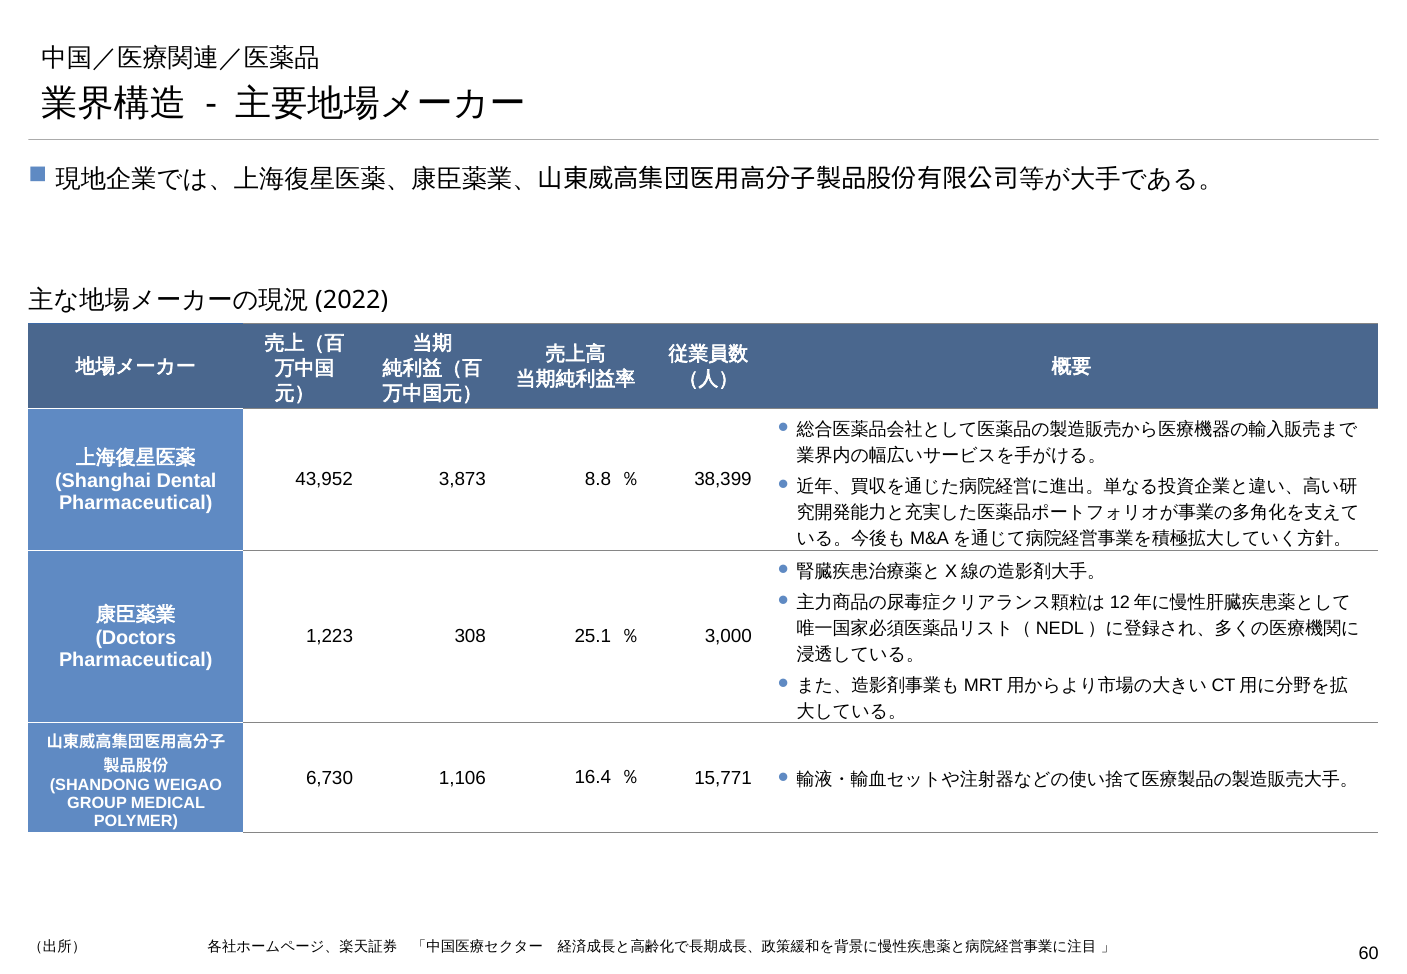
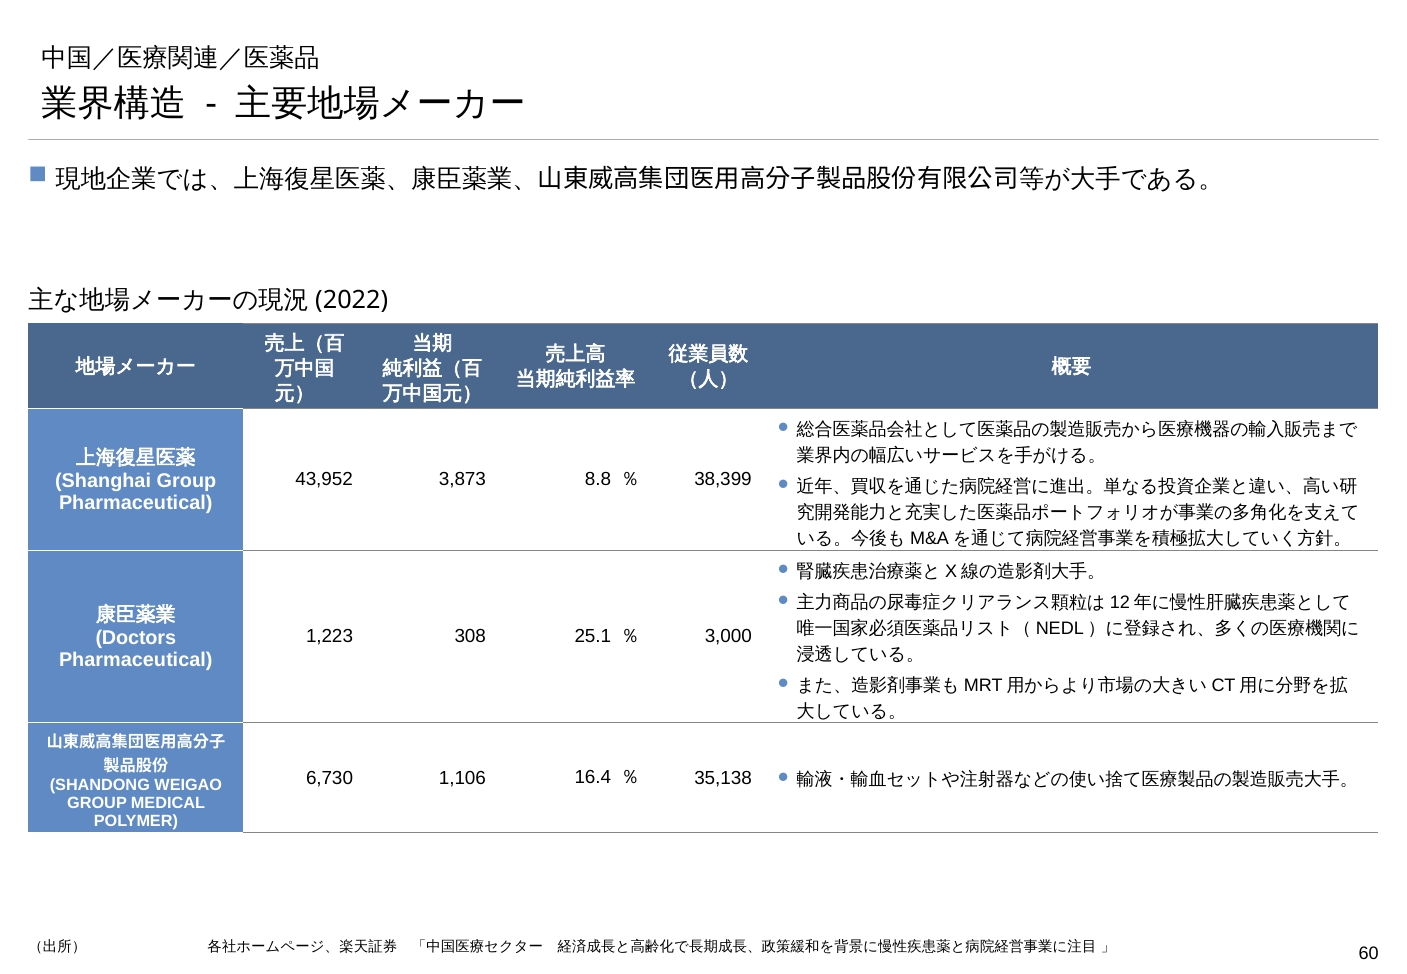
Shanghai Dental: Dental -> Group
15,771: 15,771 -> 35,138
